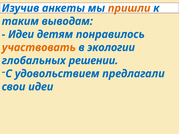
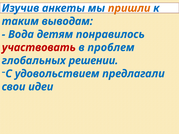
Идеи at (21, 34): Идеи -> Вода
участвовать colour: orange -> red
экологии: экологии -> проблем
